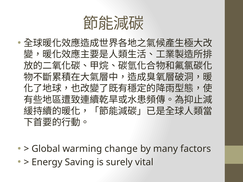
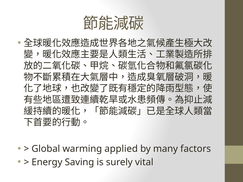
change: change -> applied
